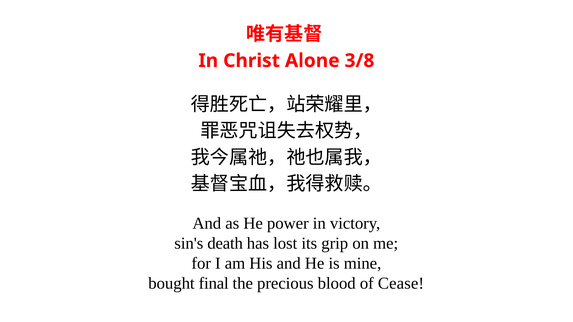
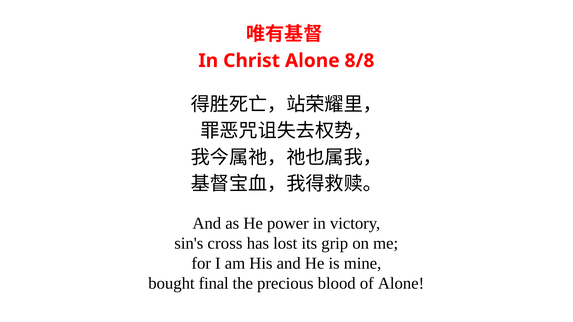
3/8: 3/8 -> 8/8
death: death -> cross
of Cease: Cease -> Alone
